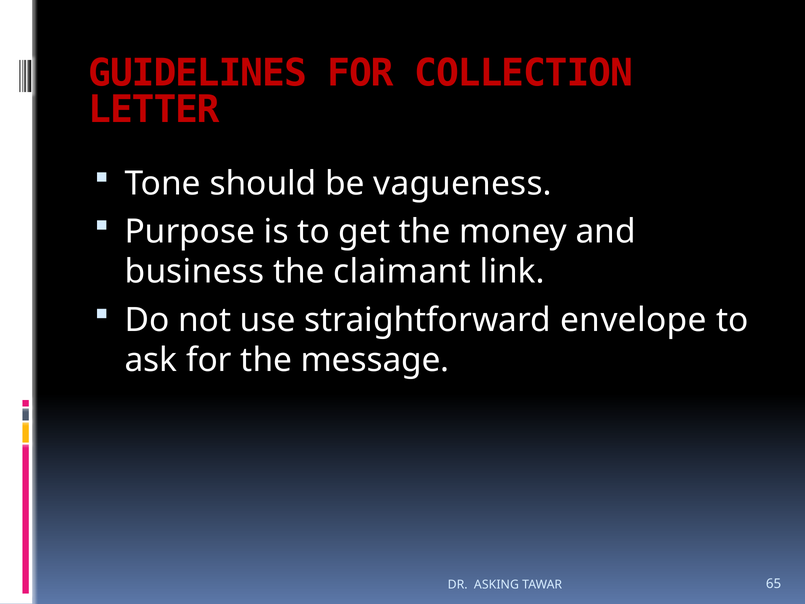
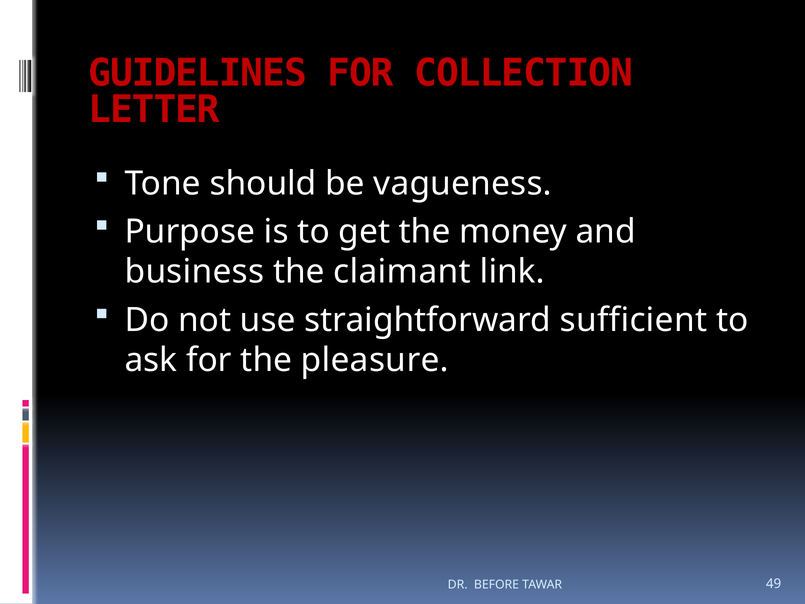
envelope: envelope -> sufficient
message: message -> pleasure
ASKING: ASKING -> BEFORE
65: 65 -> 49
